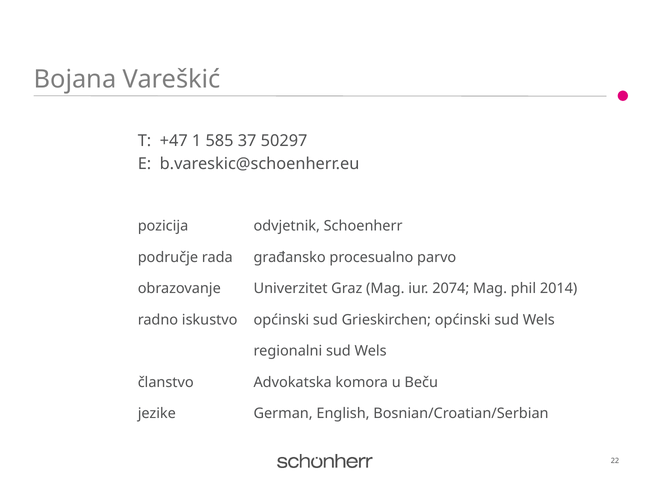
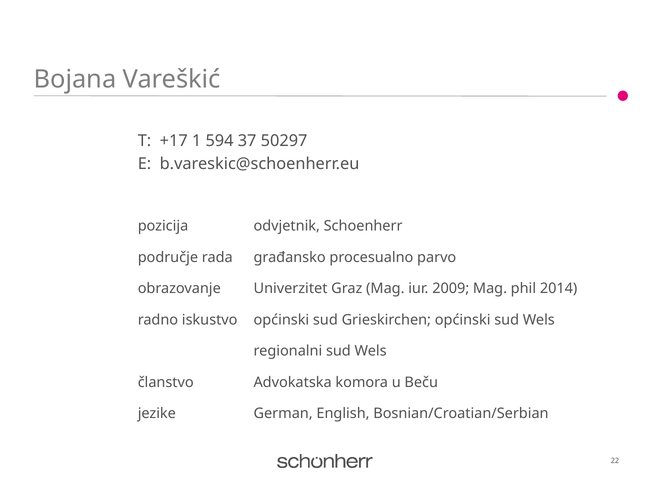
+47: +47 -> +17
585: 585 -> 594
2074: 2074 -> 2009
